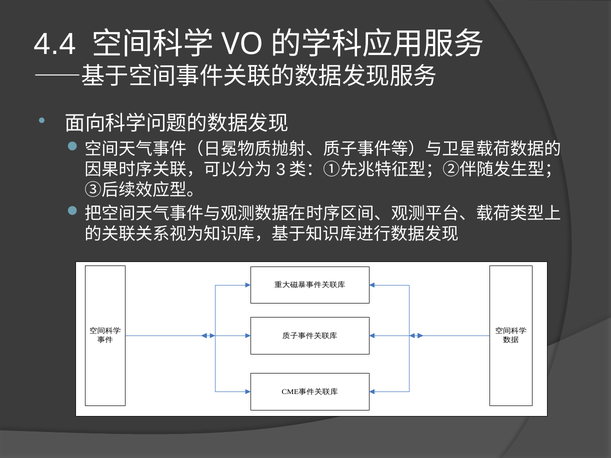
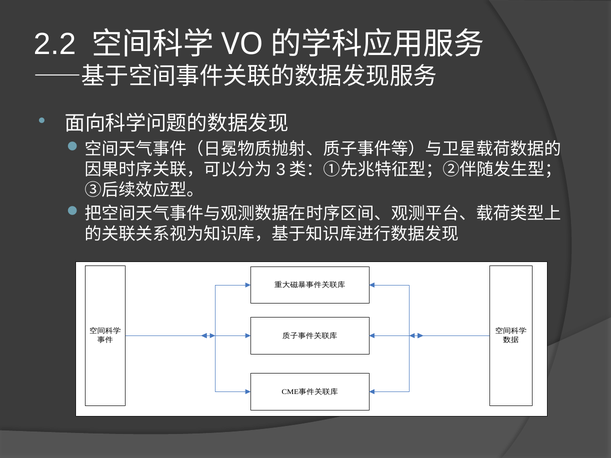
4.4: 4.4 -> 2.2
